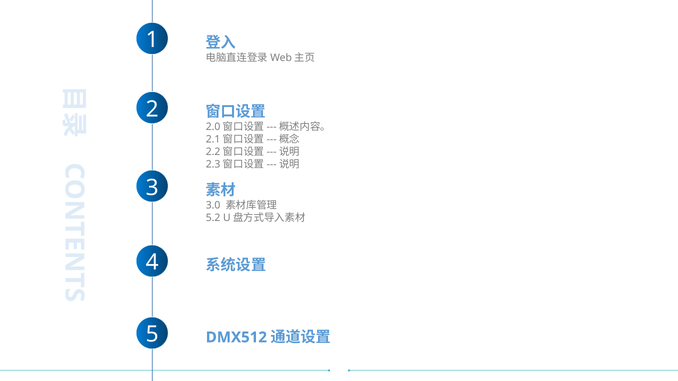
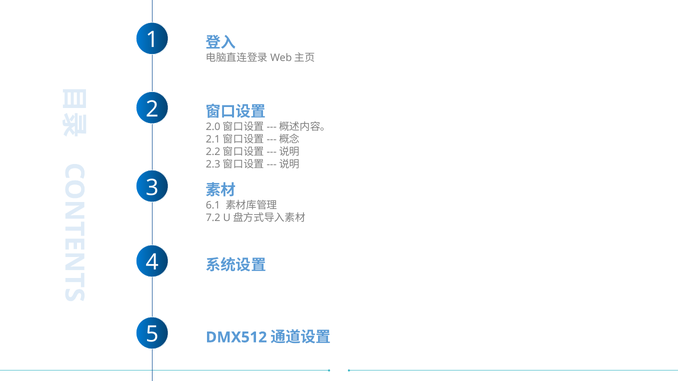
3.0: 3.0 -> 6.1
5.2: 5.2 -> 7.2
